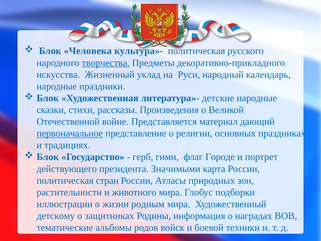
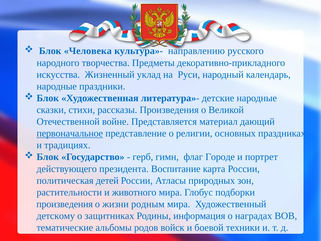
культура»- политическая: политическая -> направлению
творчества underline: present -> none
Значимыми: Значимыми -> Воспитание
стран: стран -> детей
иллюстрации at (65, 204): иллюстрации -> произведения
